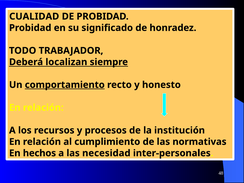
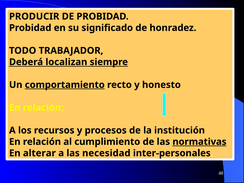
CUALIDAD: CUALIDAD -> PRODUCIR
normativas underline: none -> present
hechos: hechos -> alterar
